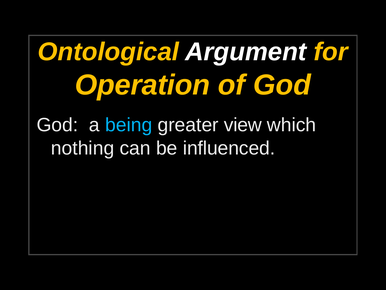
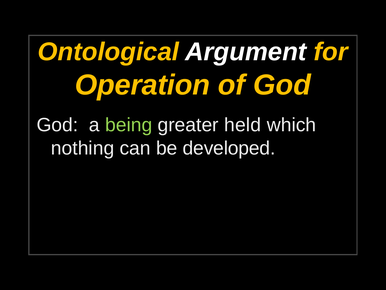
being colour: light blue -> light green
view: view -> held
influenced: influenced -> developed
